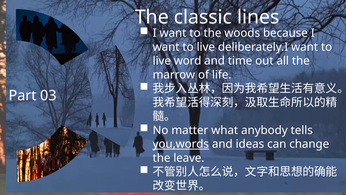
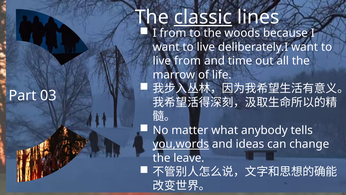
classic underline: none -> present
want at (173, 33): want -> from
live word: word -> from
